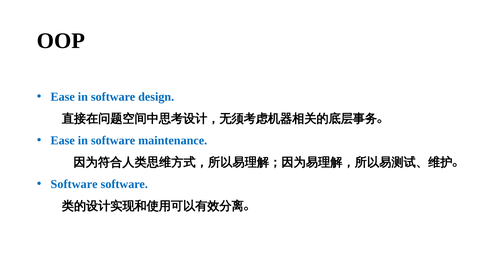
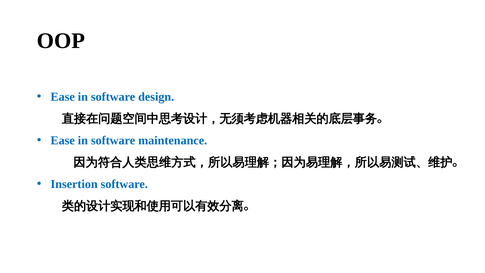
Software at (74, 184): Software -> Insertion
